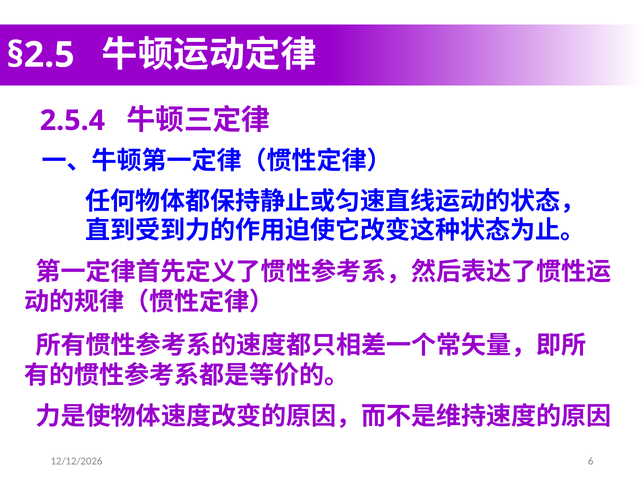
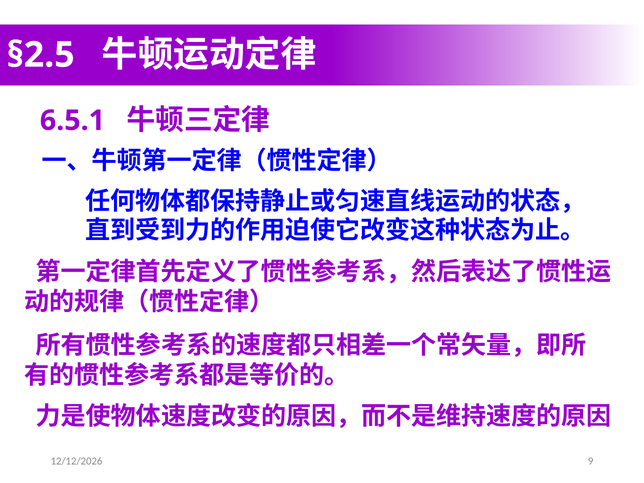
2.5.4: 2.5.4 -> 6.5.1
6: 6 -> 9
